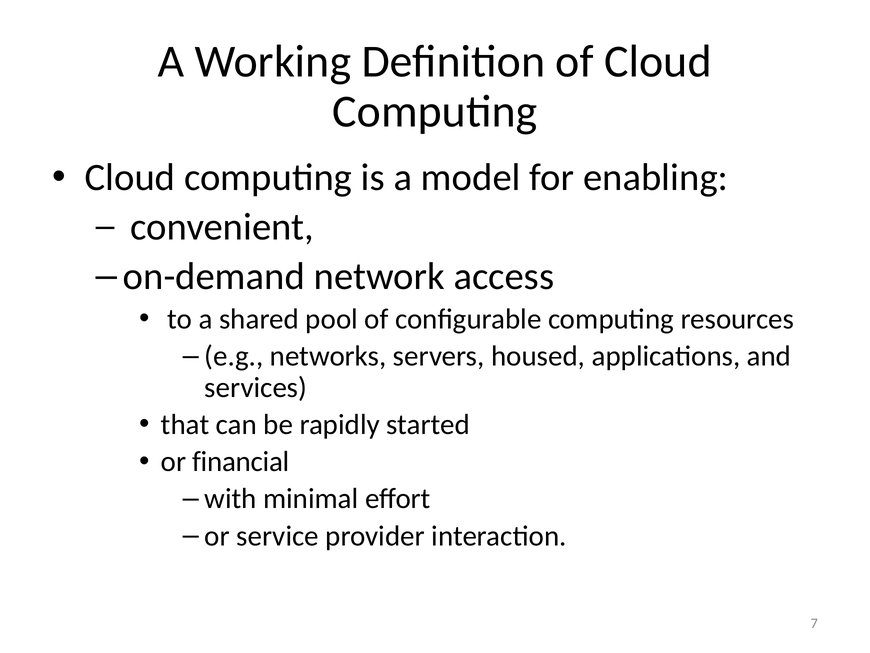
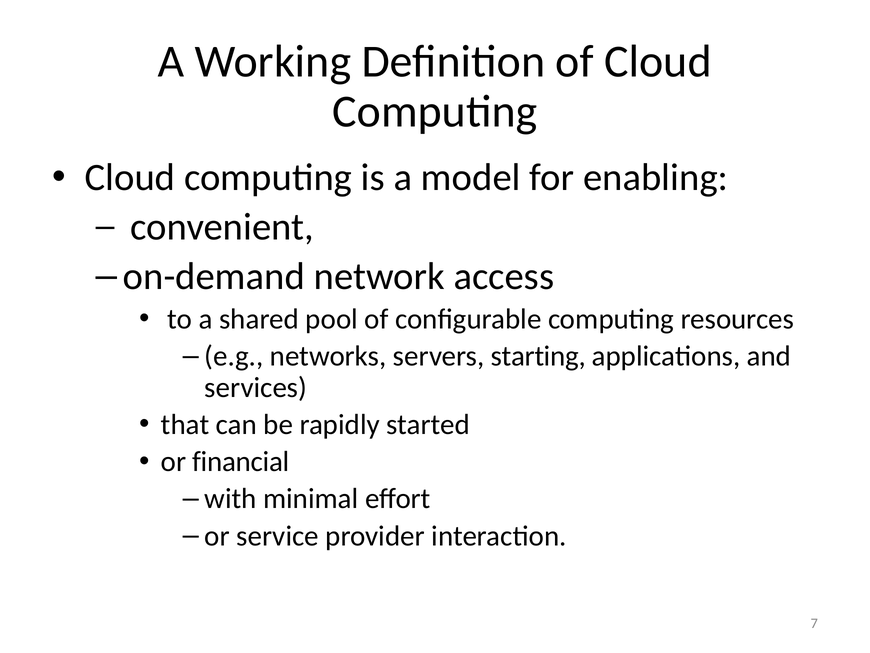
housed: housed -> starting
